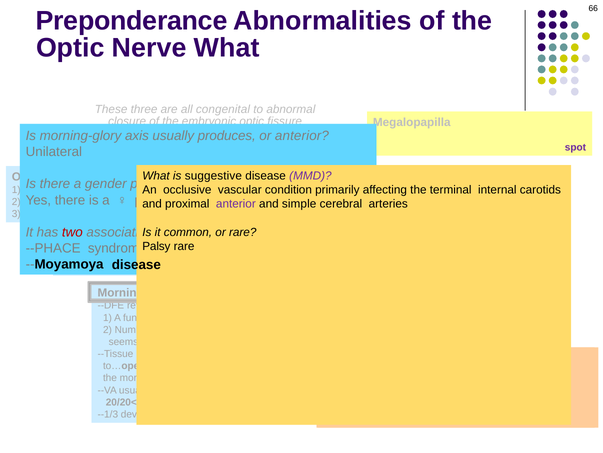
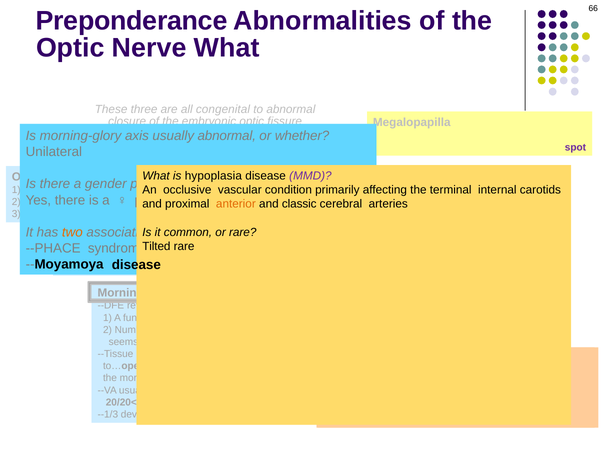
usually produces: produces -> abnormal
or anterior: anterior -> whether
suggestive at (213, 176): suggestive -> hypoplasia
anterior at (236, 204) colour: purple -> orange
simple: simple -> classic
two colour: red -> orange
Palsy: Palsy -> Tilted
